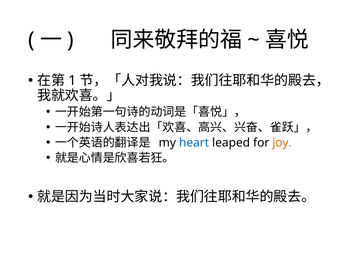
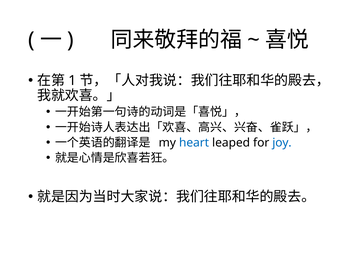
joy colour: orange -> blue
